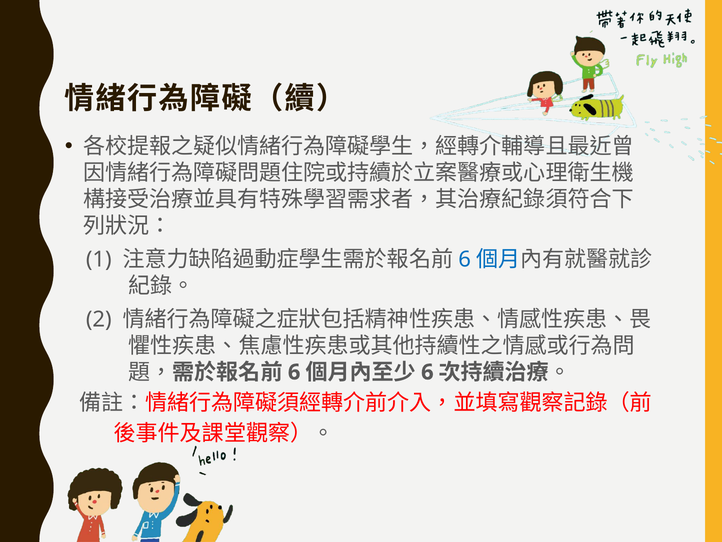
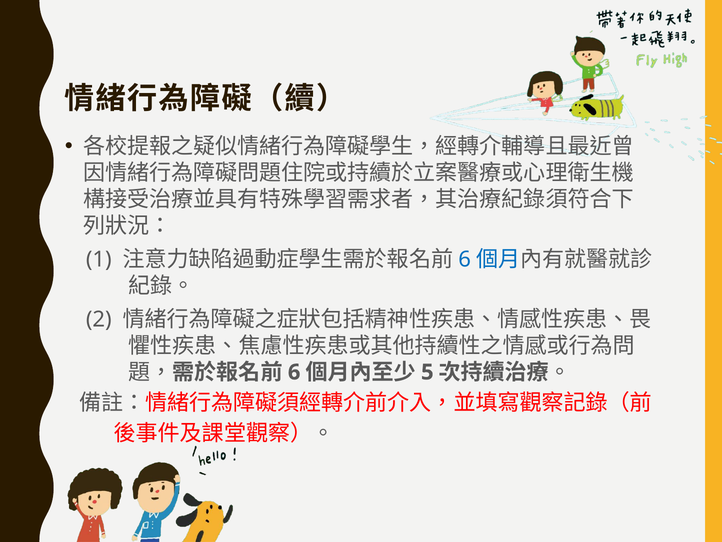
6 at (427, 372): 6 -> 5
